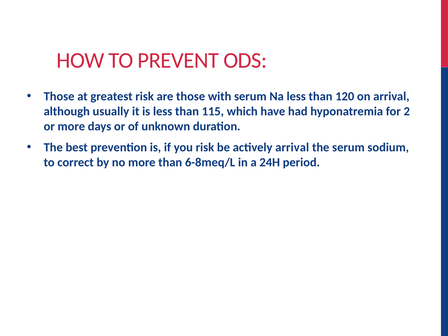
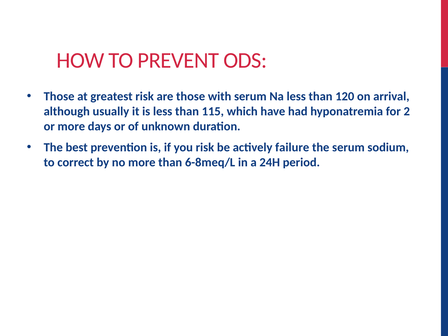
actively arrival: arrival -> failure
